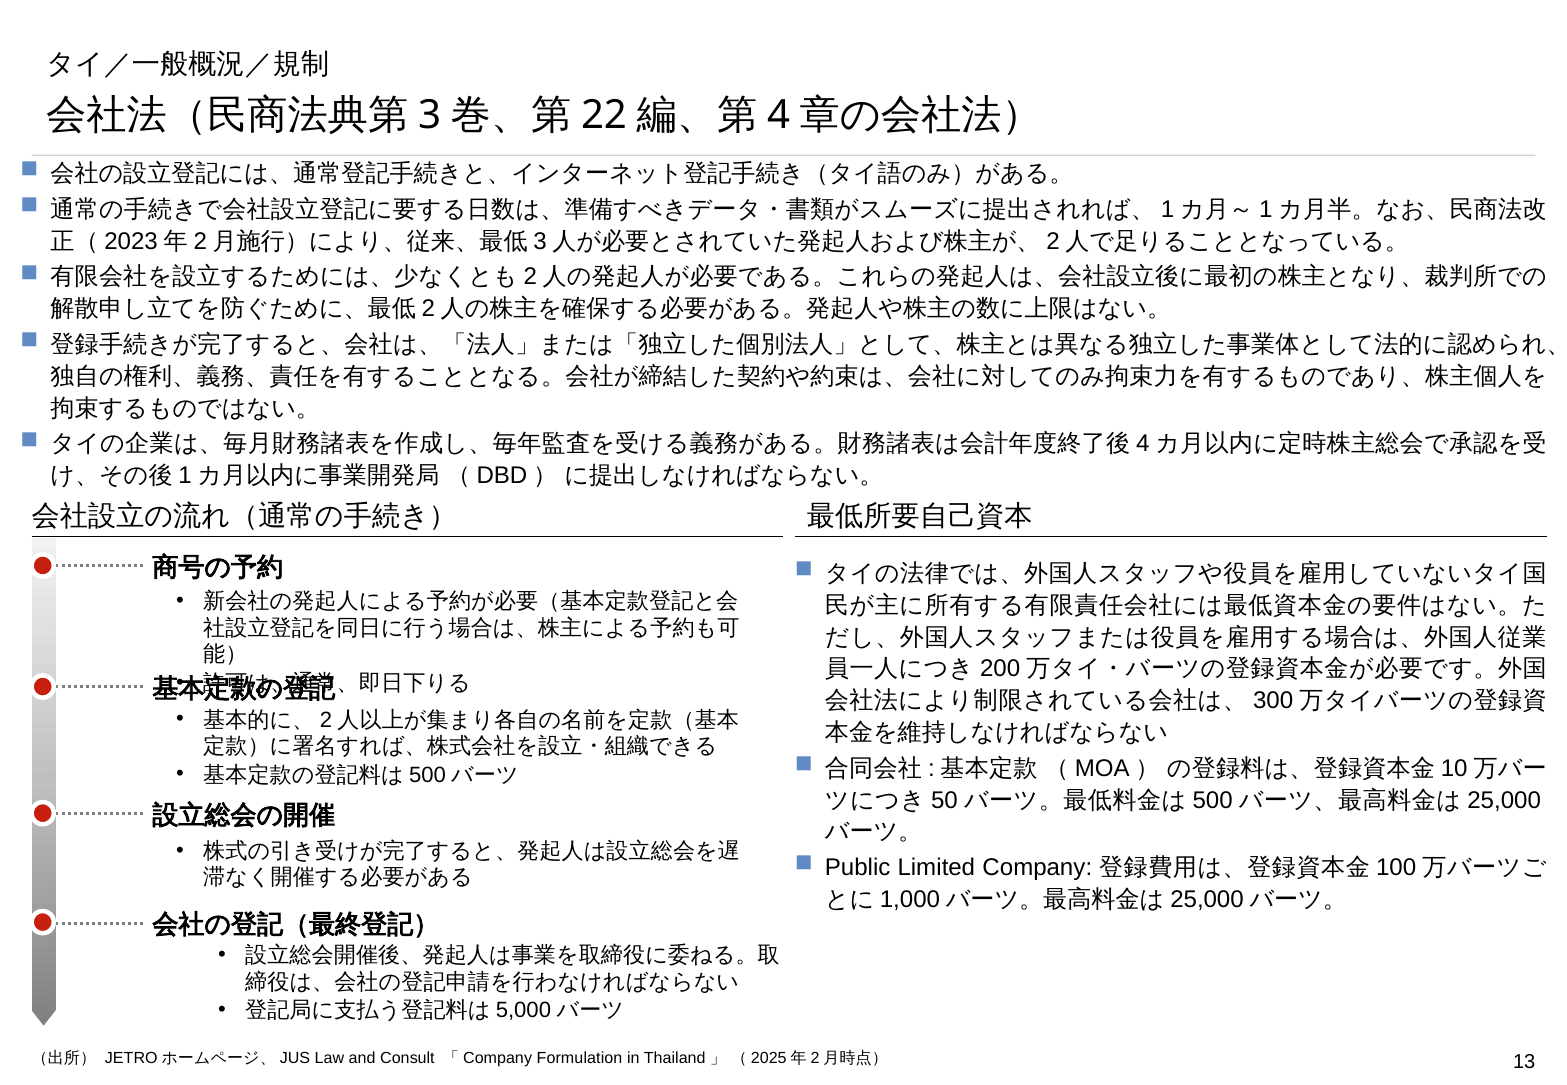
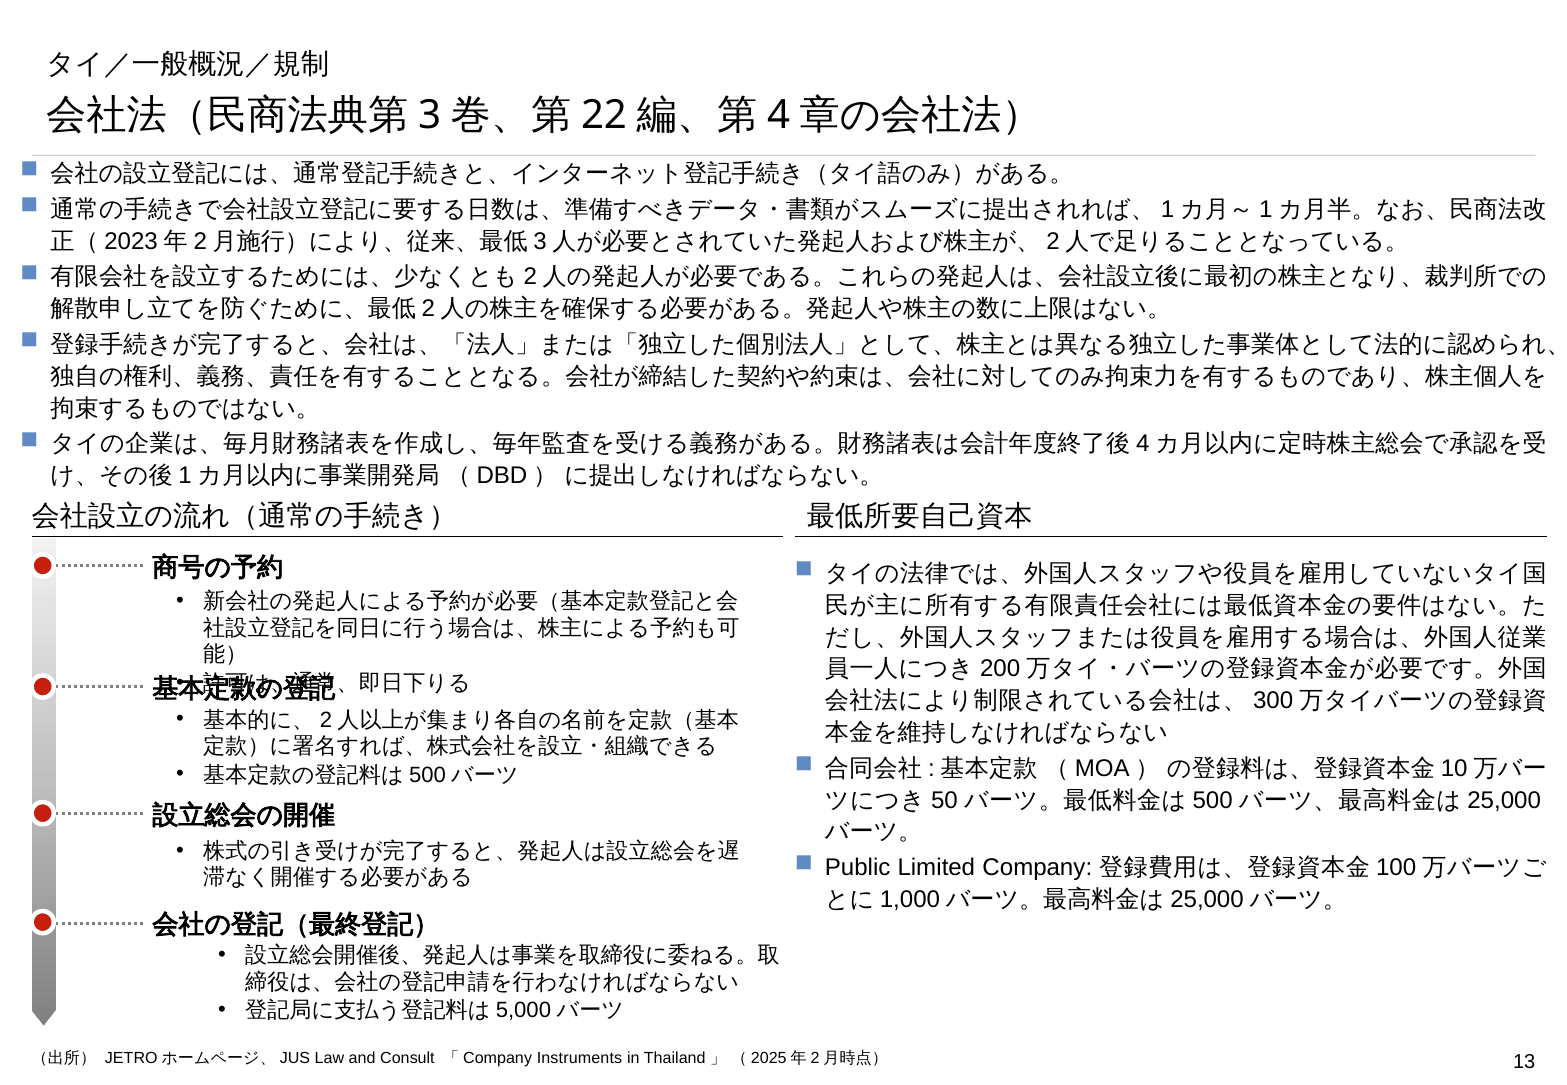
Formulation: Formulation -> Instruments
